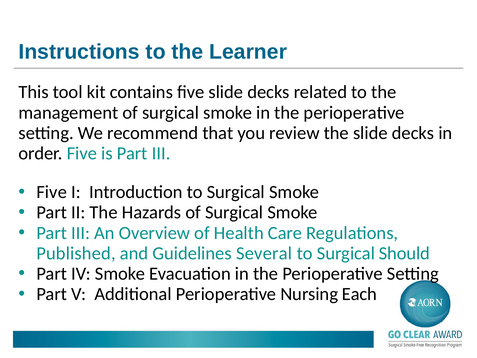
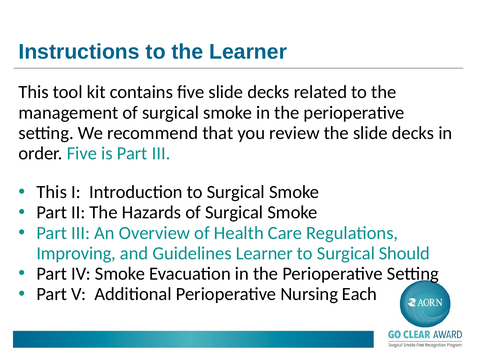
Five at (52, 192): Five -> This
Published: Published -> Improving
Guidelines Several: Several -> Learner
